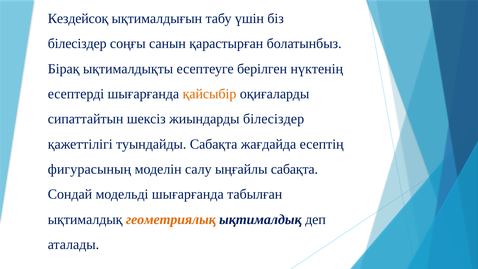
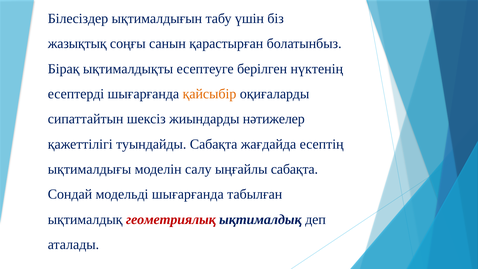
Кездейсоқ: Кездейсоқ -> Білесіздер
білесіздер at (77, 44): білесіздер -> жазықтық
жиындарды білесіздер: білесіздер -> нәтижелер
фигурасының: фигурасының -> ықтималдығы
геометриялық colour: orange -> red
